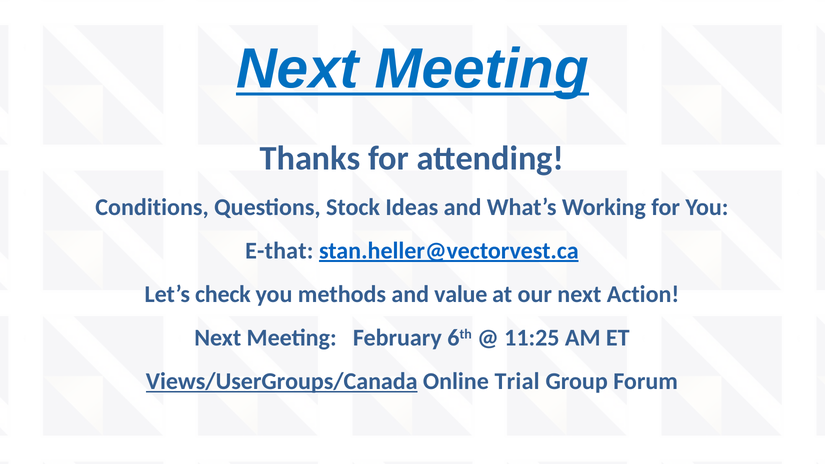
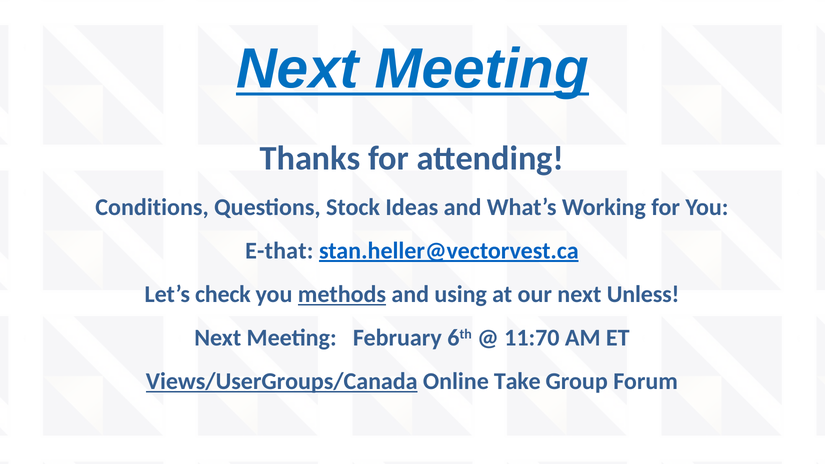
methods underline: none -> present
value: value -> using
Action: Action -> Unless
11:25: 11:25 -> 11:70
Trial: Trial -> Take
